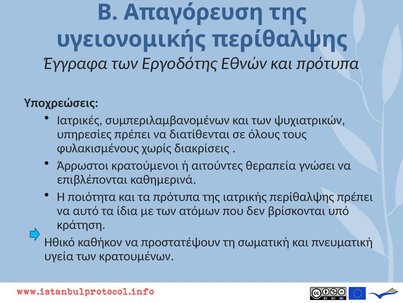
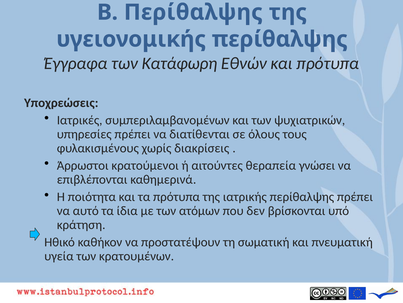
B Απαγόρευση: Απαγόρευση -> Περίθαλψης
Εργοδότης: Εργοδότης -> Κατάφωρη
